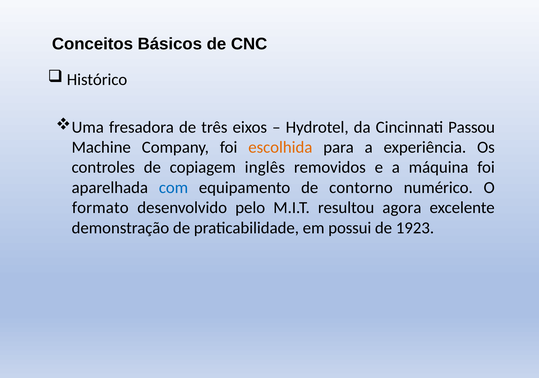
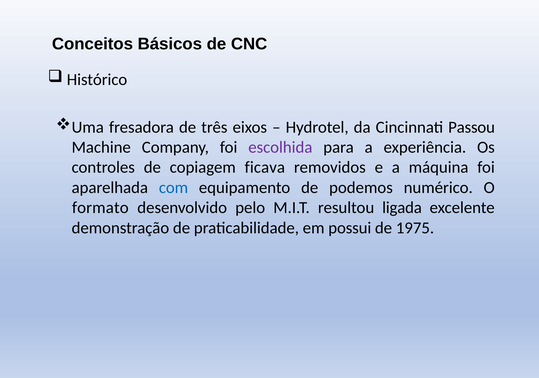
escolhida colour: orange -> purple
inglês: inglês -> ficava
contorno: contorno -> podemos
agora: agora -> ligada
1923: 1923 -> 1975
